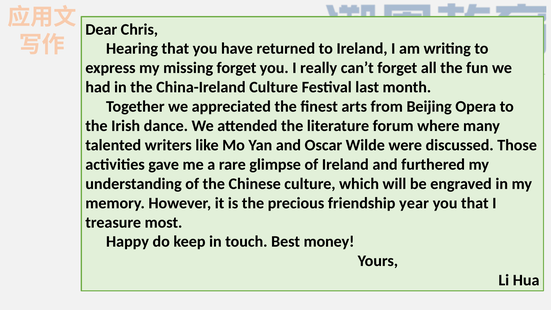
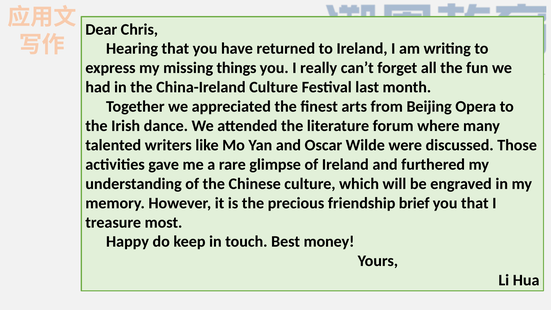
missing forget: forget -> things
year: year -> brief
